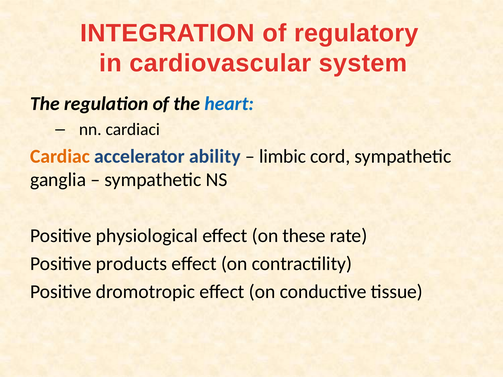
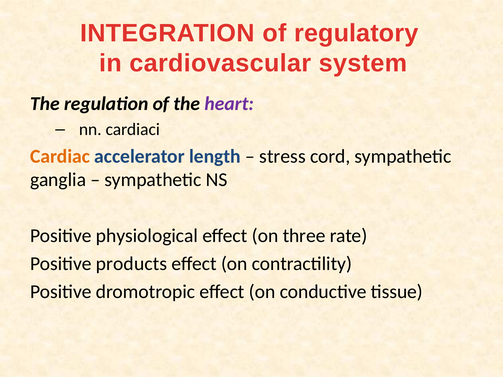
heart colour: blue -> purple
ability: ability -> length
limbic: limbic -> stress
these: these -> three
